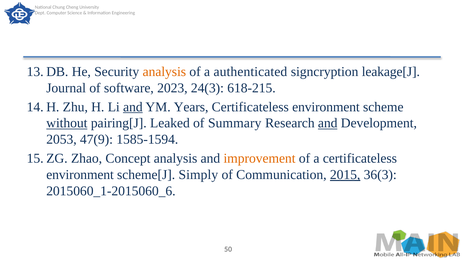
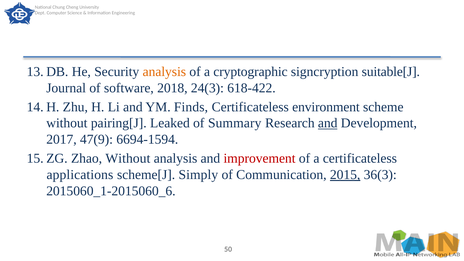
authenticated: authenticated -> cryptographic
leakage[J: leakage[J -> suitable[J
2023: 2023 -> 2018
618-215: 618-215 -> 618-422
and at (133, 107) underline: present -> none
Years: Years -> Finds
without at (67, 123) underline: present -> none
2053: 2053 -> 2017
1585-1594: 1585-1594 -> 6694-1594
Zhao Concept: Concept -> Without
improvement colour: orange -> red
environment at (80, 175): environment -> applications
